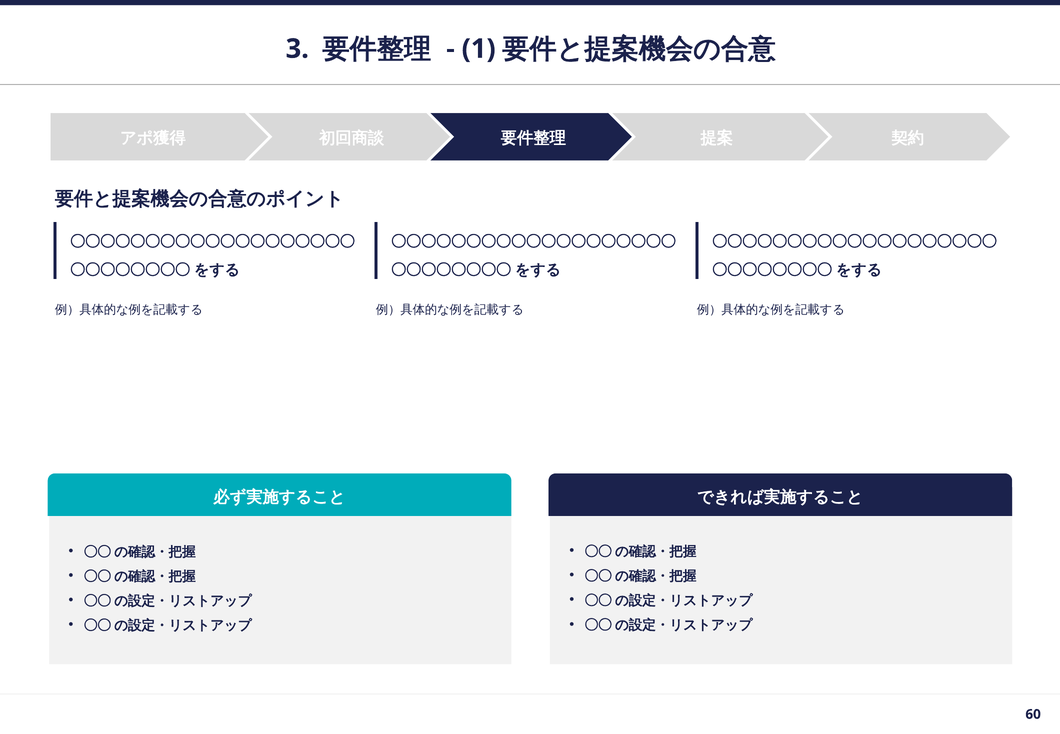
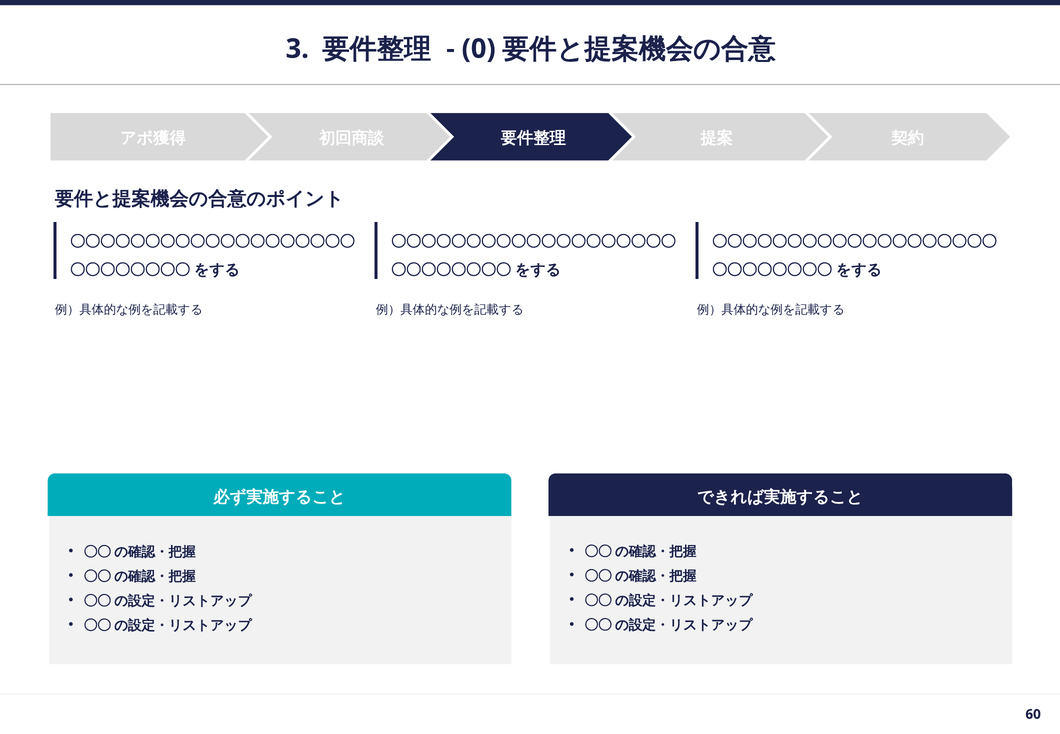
1: 1 -> 0
